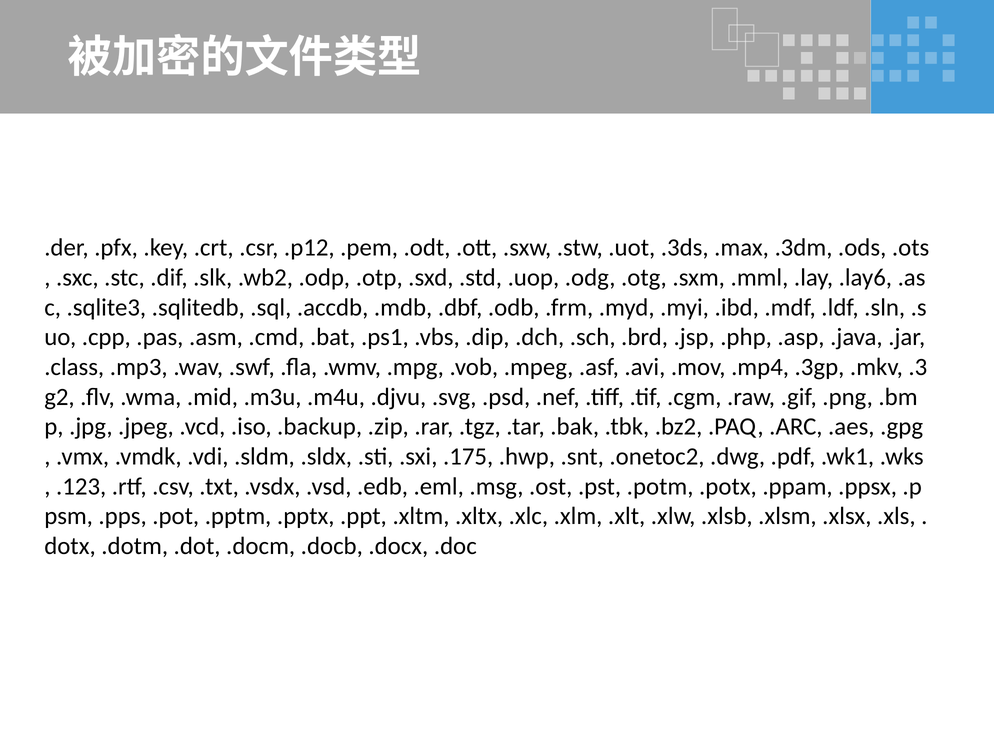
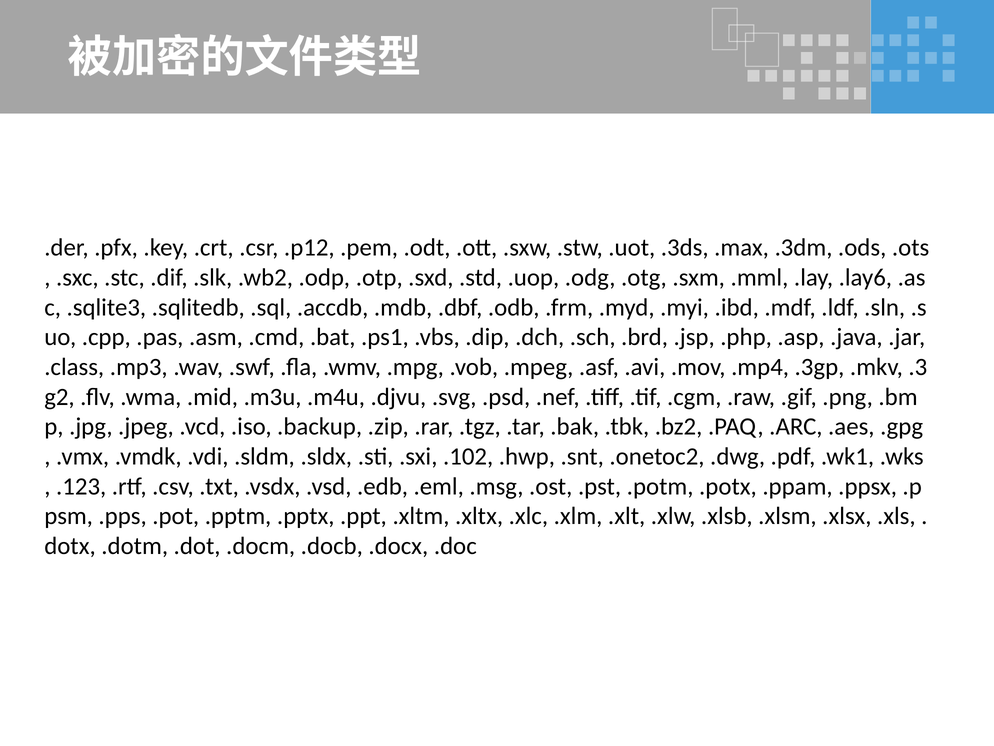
.175: .175 -> .102
